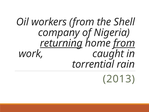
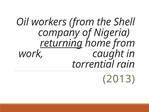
from at (124, 43) underline: present -> none
